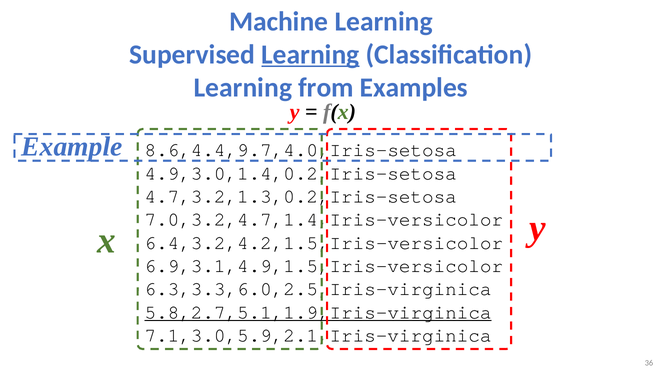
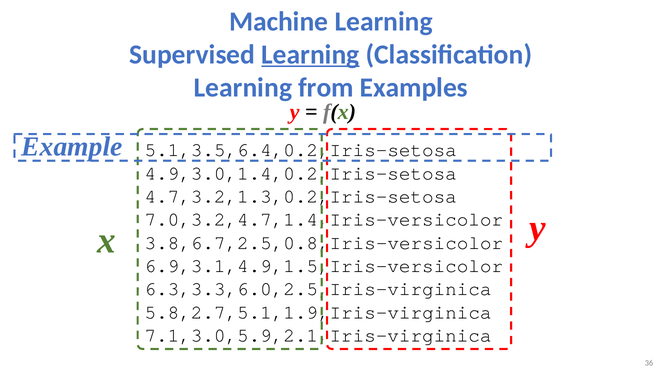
8.6,4.4,9.7,4.0,Iris-setosa: 8.6,4.4,9.7,4.0,Iris-setosa -> 5.1,3.5,6.4,0.2,Iris-setosa
6.4,3.2,4.2,1.5,Iris-versicolor: 6.4,3.2,4.2,1.5,Iris-versicolor -> 3.8,6.7,2.5,0.8,Iris-versicolor
5.8,2.7,5.1,1.9,Iris-virginica underline: present -> none
